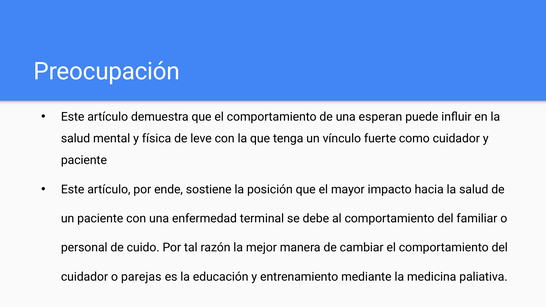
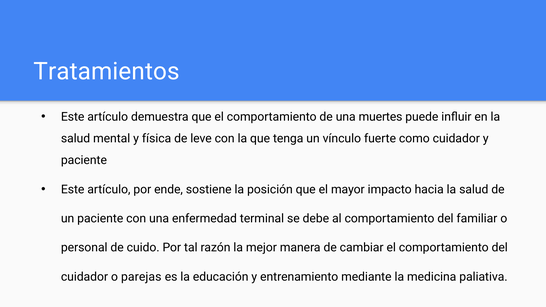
Preocupación: Preocupación -> Tratamientos
esperan: esperan -> muertes
